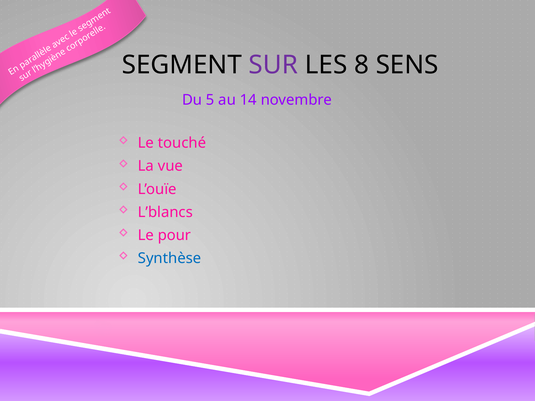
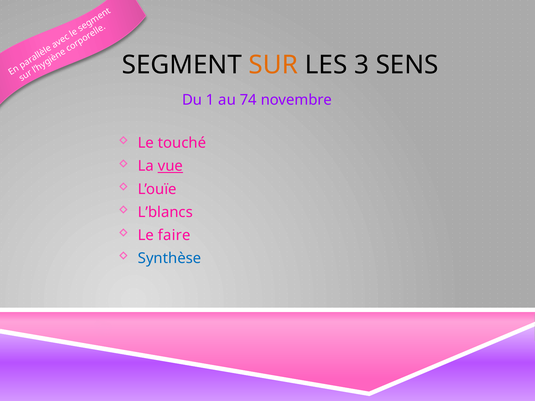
SUR colour: purple -> orange
8: 8 -> 3
5: 5 -> 1
14: 14 -> 74
vue underline: none -> present
pour: pour -> faire
